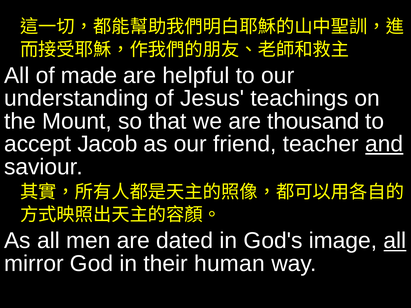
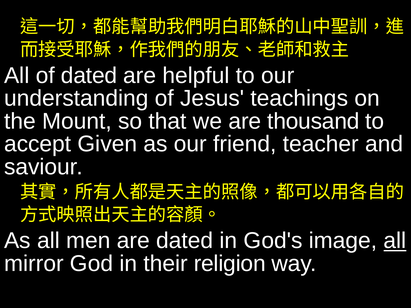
of made: made -> dated
Jacob: Jacob -> Given
and underline: present -> none
human: human -> religion
